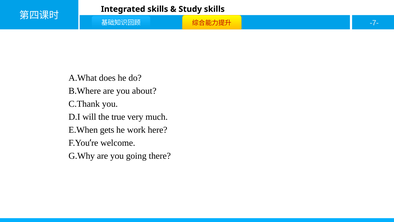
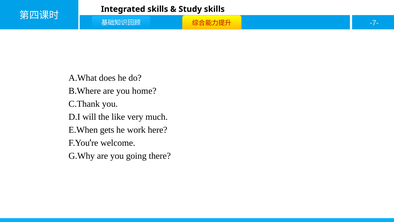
about: about -> home
true: true -> like
